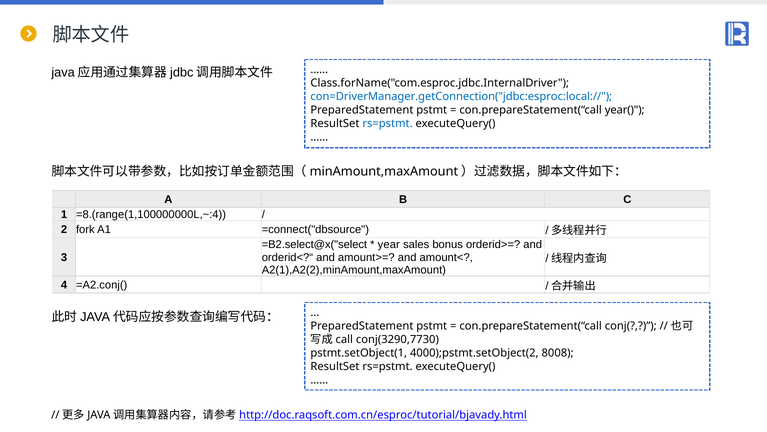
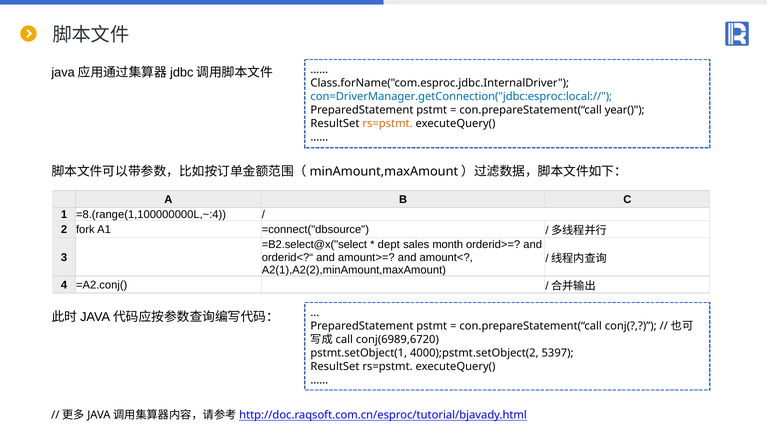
rs=pstmt at (388, 123) colour: blue -> orange
year: year -> dept
bonus: bonus -> month
conj(3290,7730: conj(3290,7730 -> conj(6989,6720
8008: 8008 -> 5397
